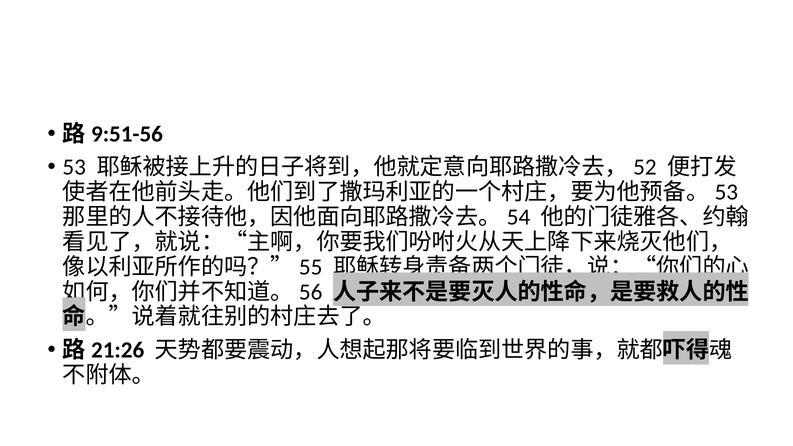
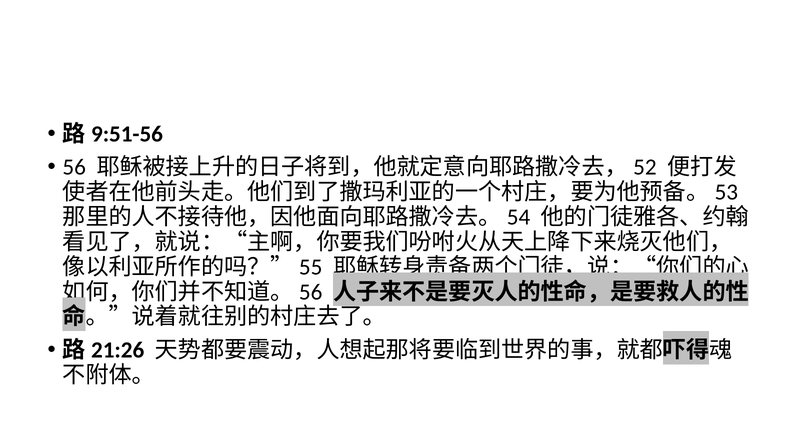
53: 53 -> 56
